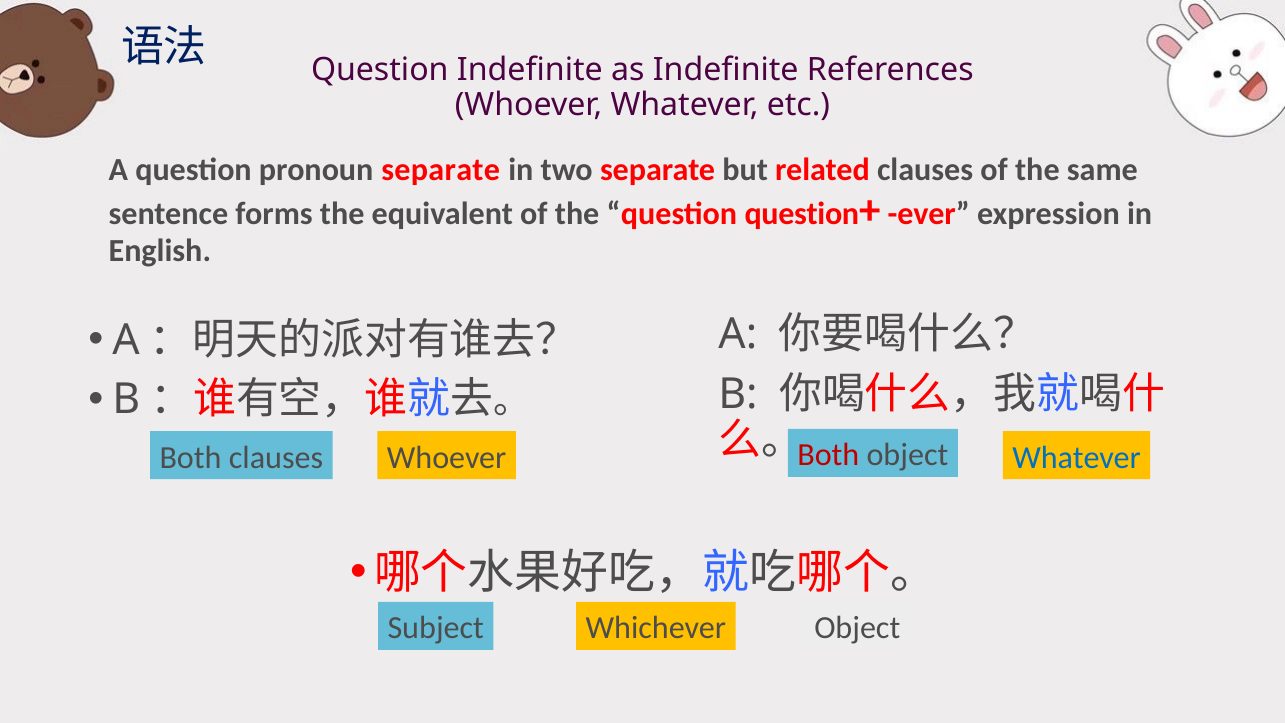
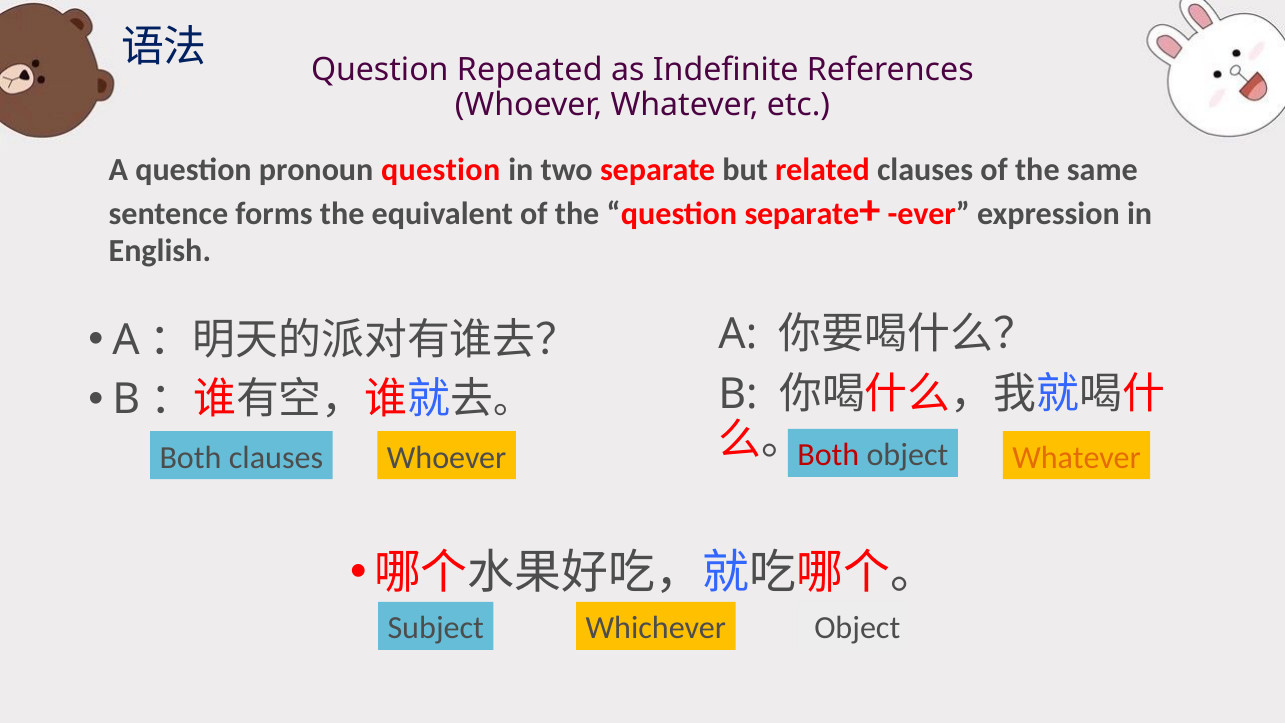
Question Indefinite: Indefinite -> Repeated
pronoun separate: separate -> question
question question: question -> separate
Whatever at (1077, 457) colour: blue -> orange
